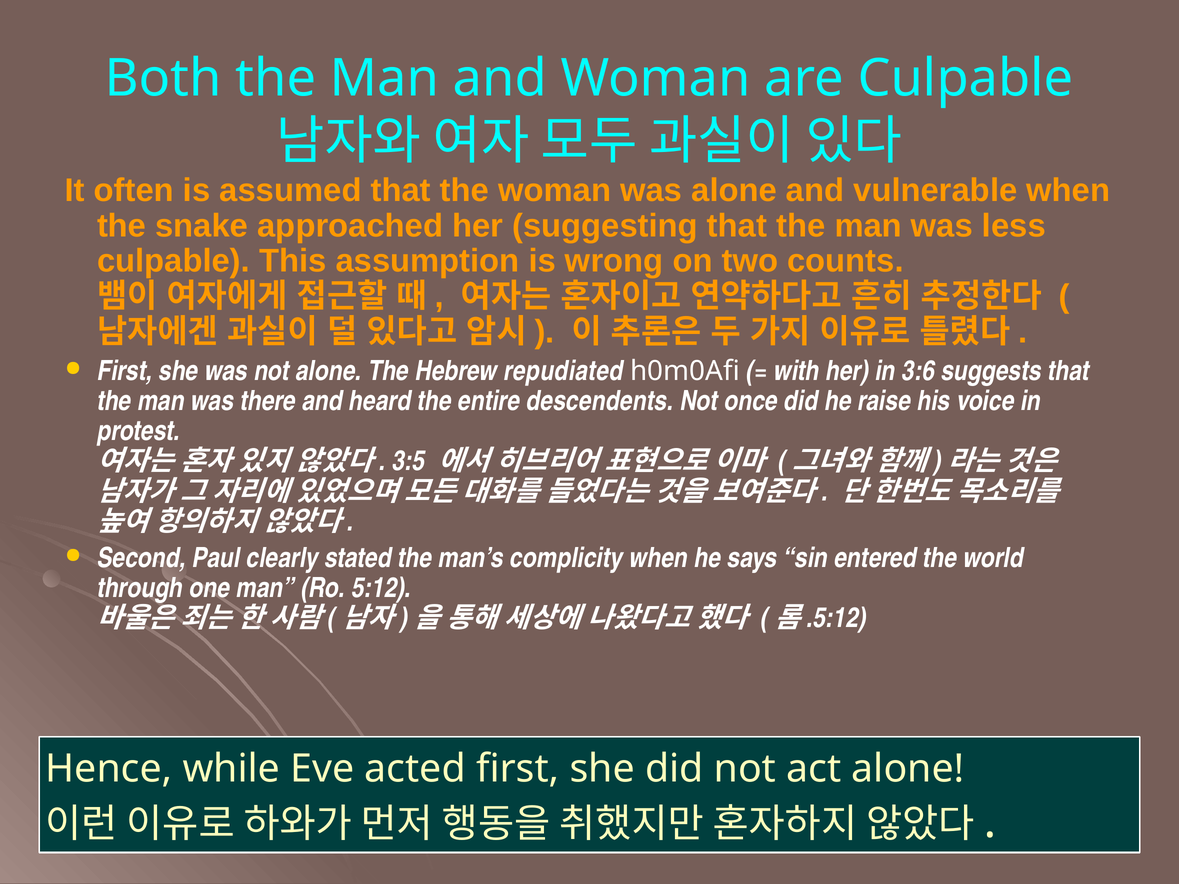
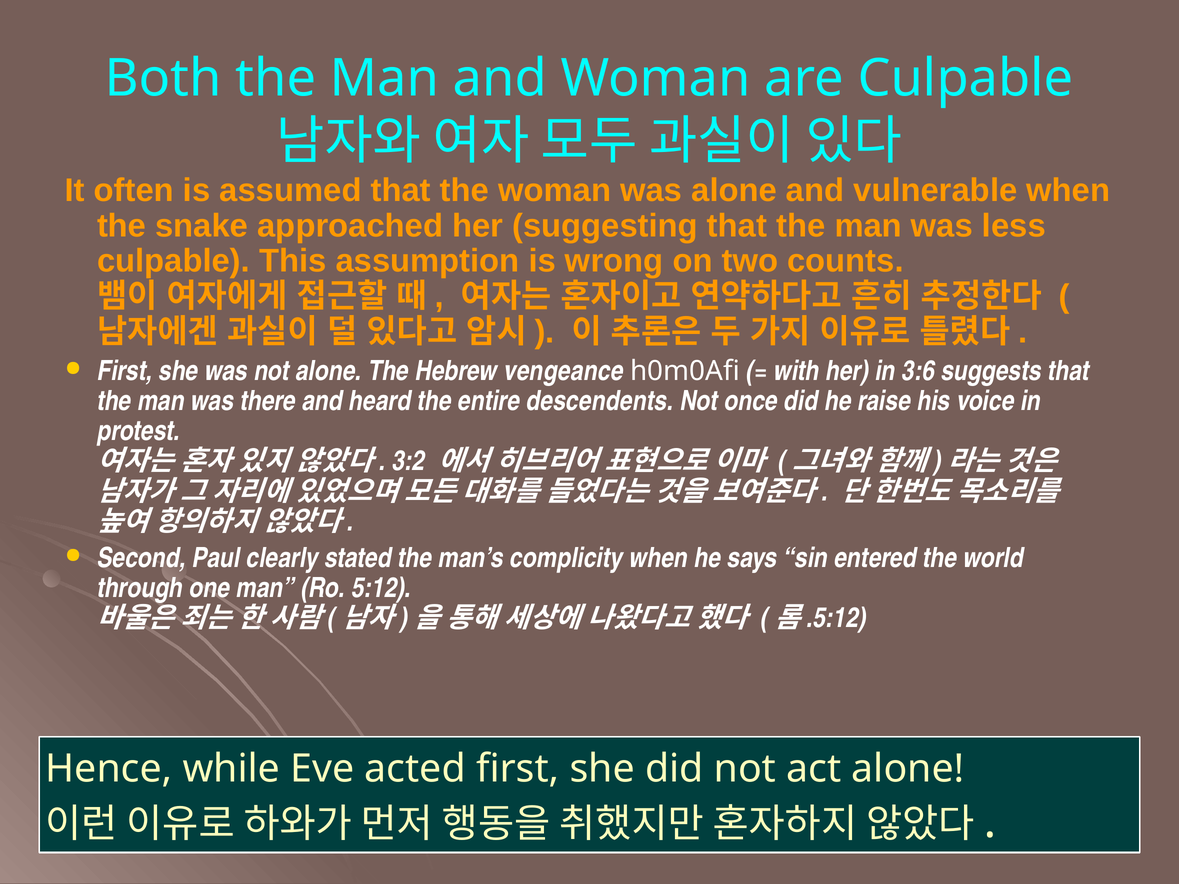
repudiated: repudiated -> vengeance
3:5: 3:5 -> 3:2
